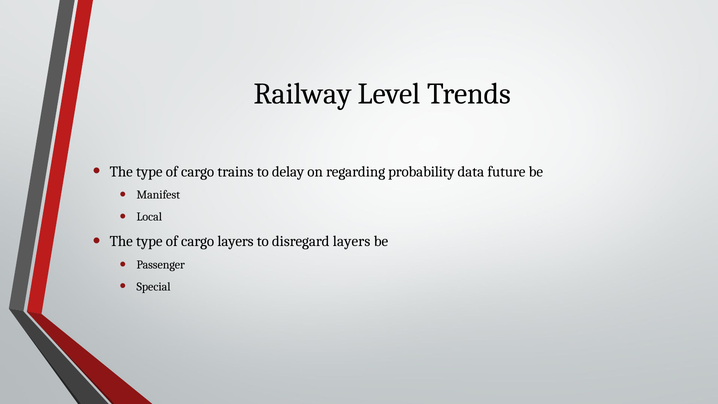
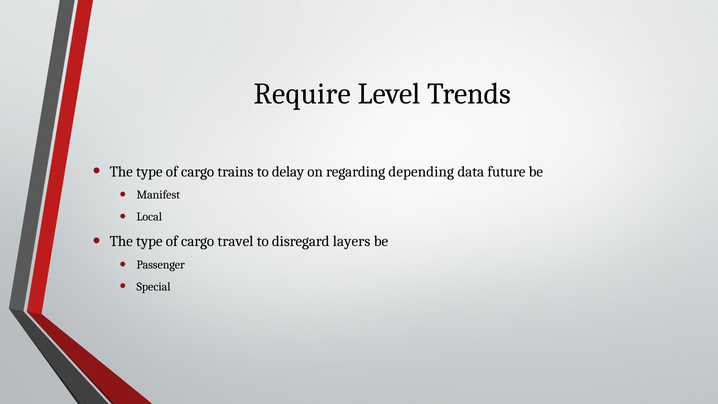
Railway: Railway -> Require
probability: probability -> depending
cargo layers: layers -> travel
